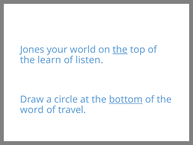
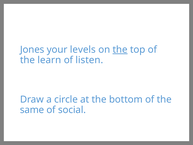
world: world -> levels
bottom underline: present -> none
word: word -> same
travel: travel -> social
